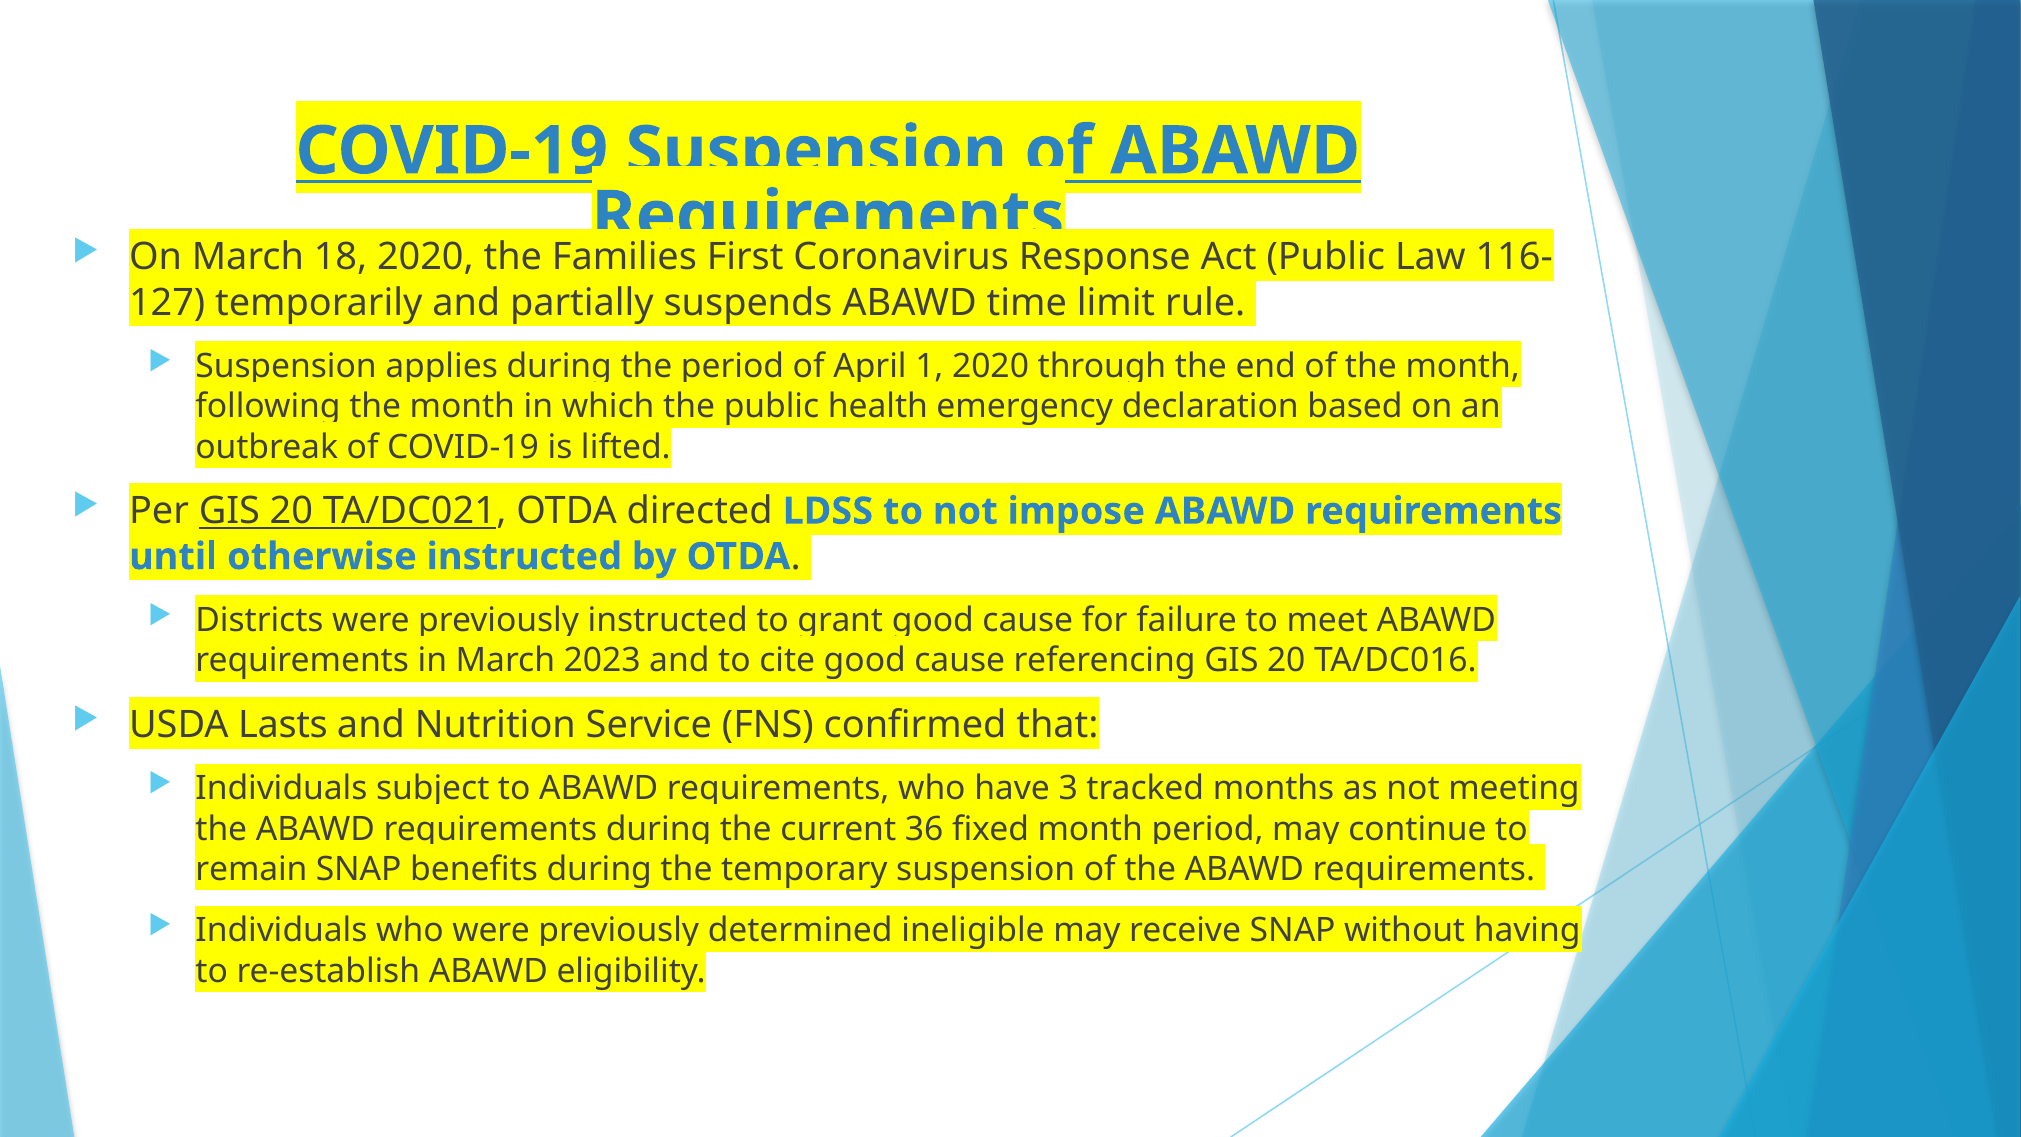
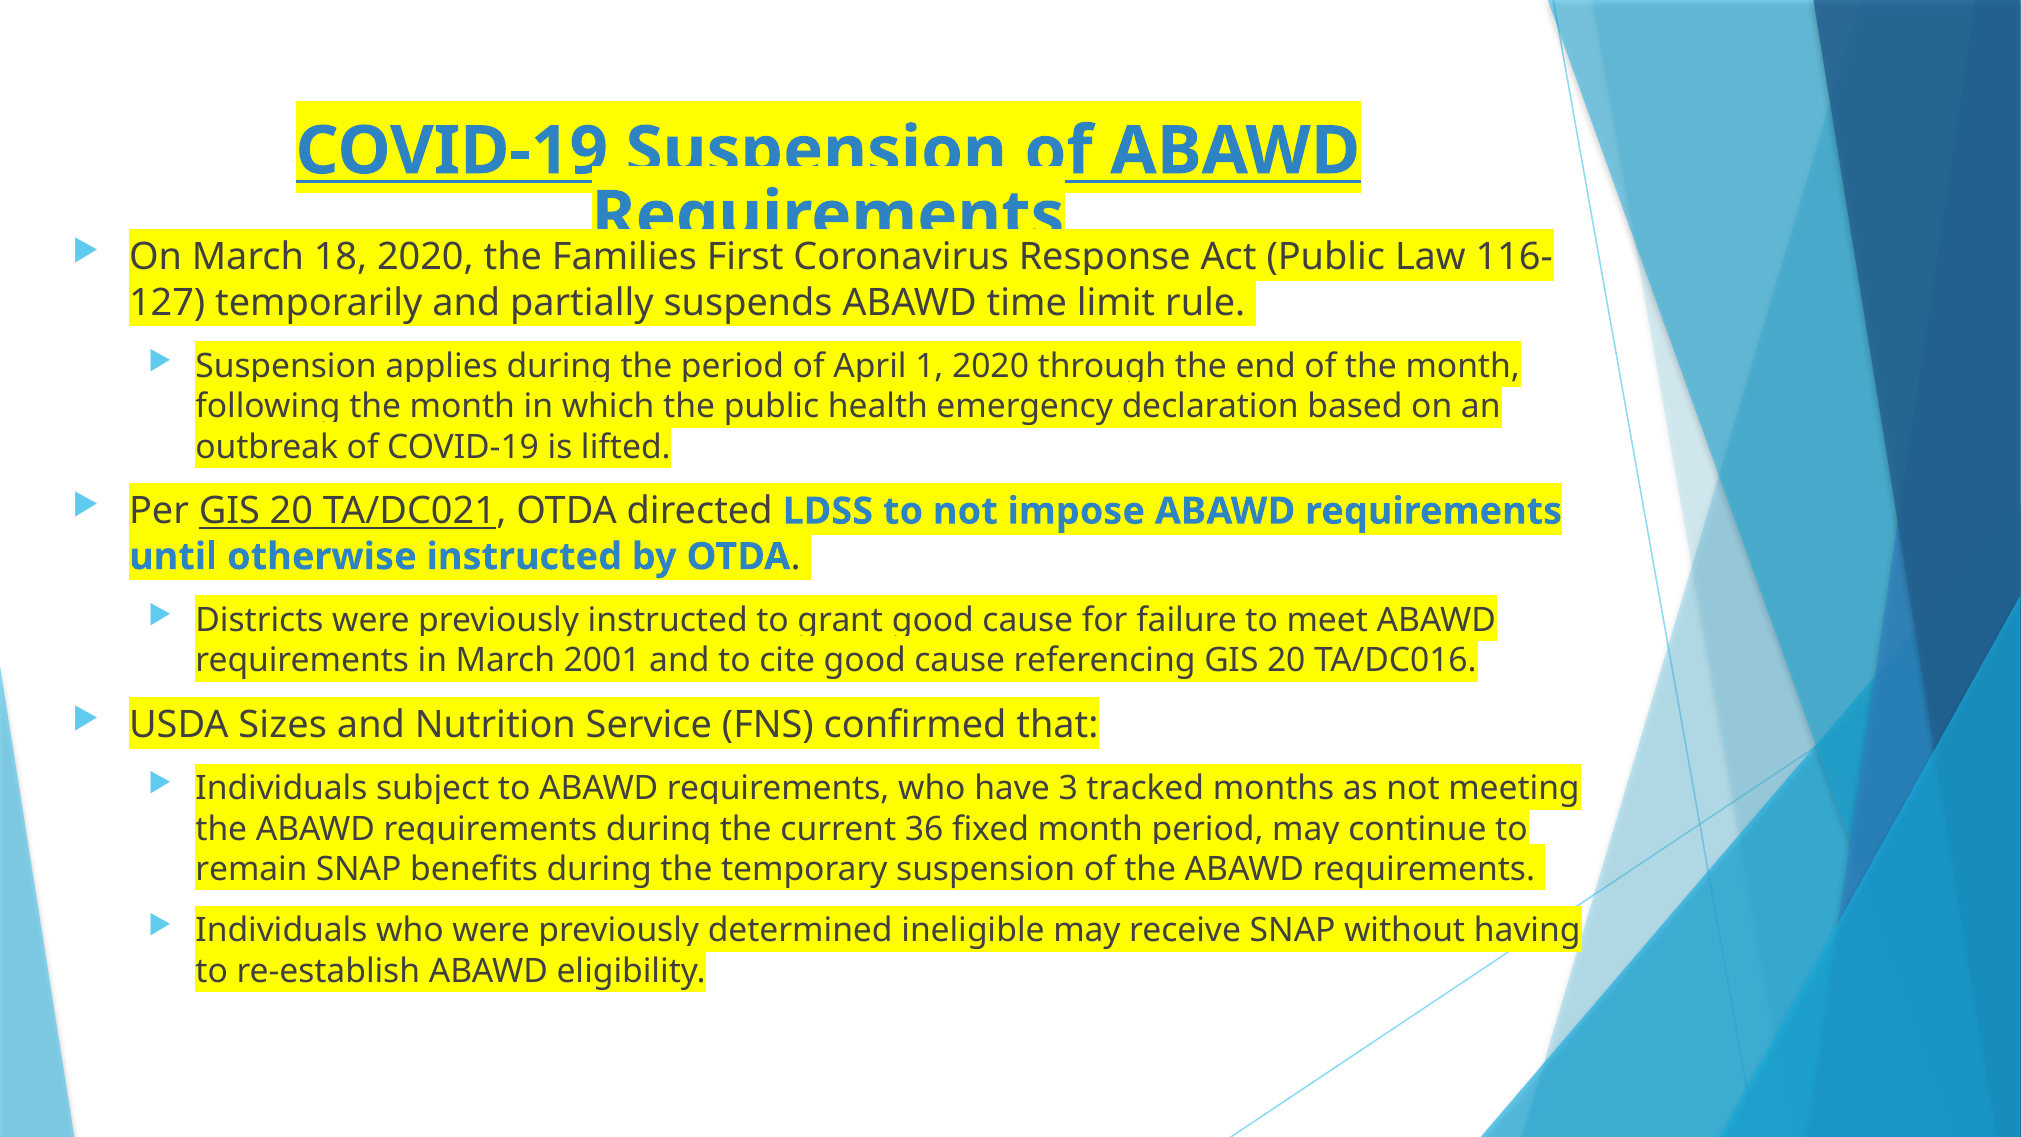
2023: 2023 -> 2001
Lasts: Lasts -> Sizes
